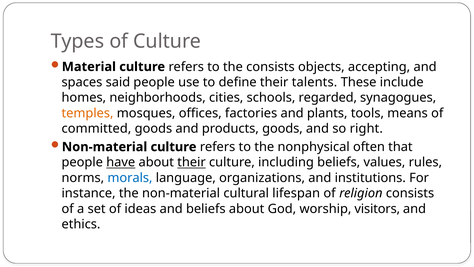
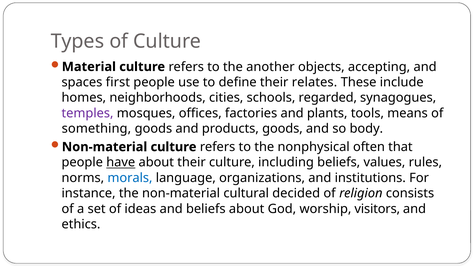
the consists: consists -> another
said: said -> first
talents: talents -> relates
temples colour: orange -> purple
committed: committed -> something
right: right -> body
their at (192, 162) underline: present -> none
lifespan: lifespan -> decided
